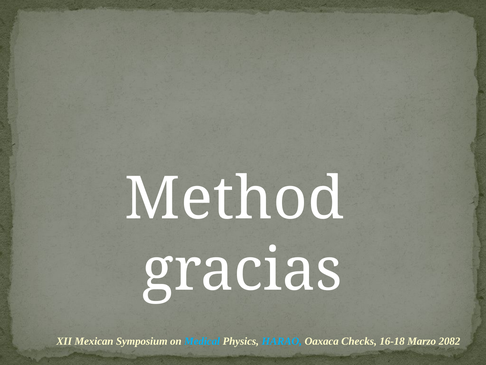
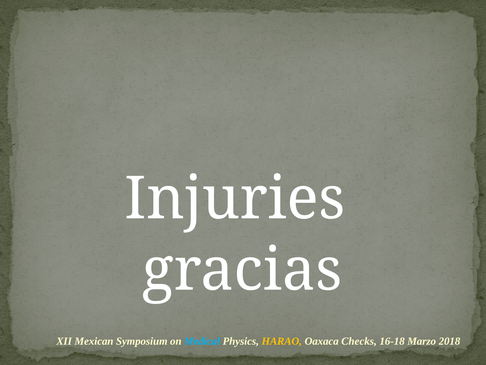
Method: Method -> Injuries
HARAO colour: light blue -> yellow
2082: 2082 -> 2018
